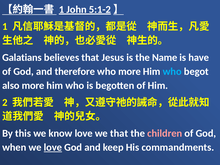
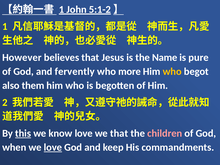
Galatians: Galatians -> However
have: have -> pure
therefore: therefore -> fervently
who at (172, 71) colour: light blue -> yellow
also more: more -> them
this underline: none -> present
